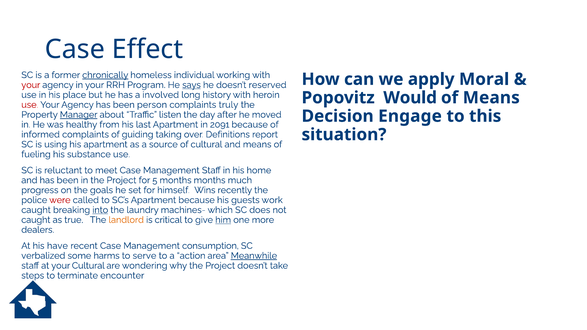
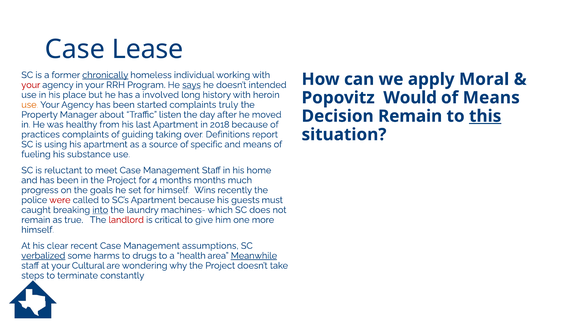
Effect: Effect -> Lease
reserved: reserved -> intended
use at (30, 105) colour: red -> orange
person: person -> started
Manager underline: present -> none
Decision Engage: Engage -> Remain
this underline: none -> present
2091: 2091 -> 2018
informed: informed -> practices
of cultural: cultural -> specific
5: 5 -> 4
work: work -> must
caught at (36, 220): caught -> remain
landlord colour: orange -> red
him underline: present -> none
dealers at (38, 230): dealers -> himself
have: have -> clear
consumption: consumption -> assumptions
verbalized underline: none -> present
serve: serve -> drugs
action: action -> health
encounter: encounter -> constantly
